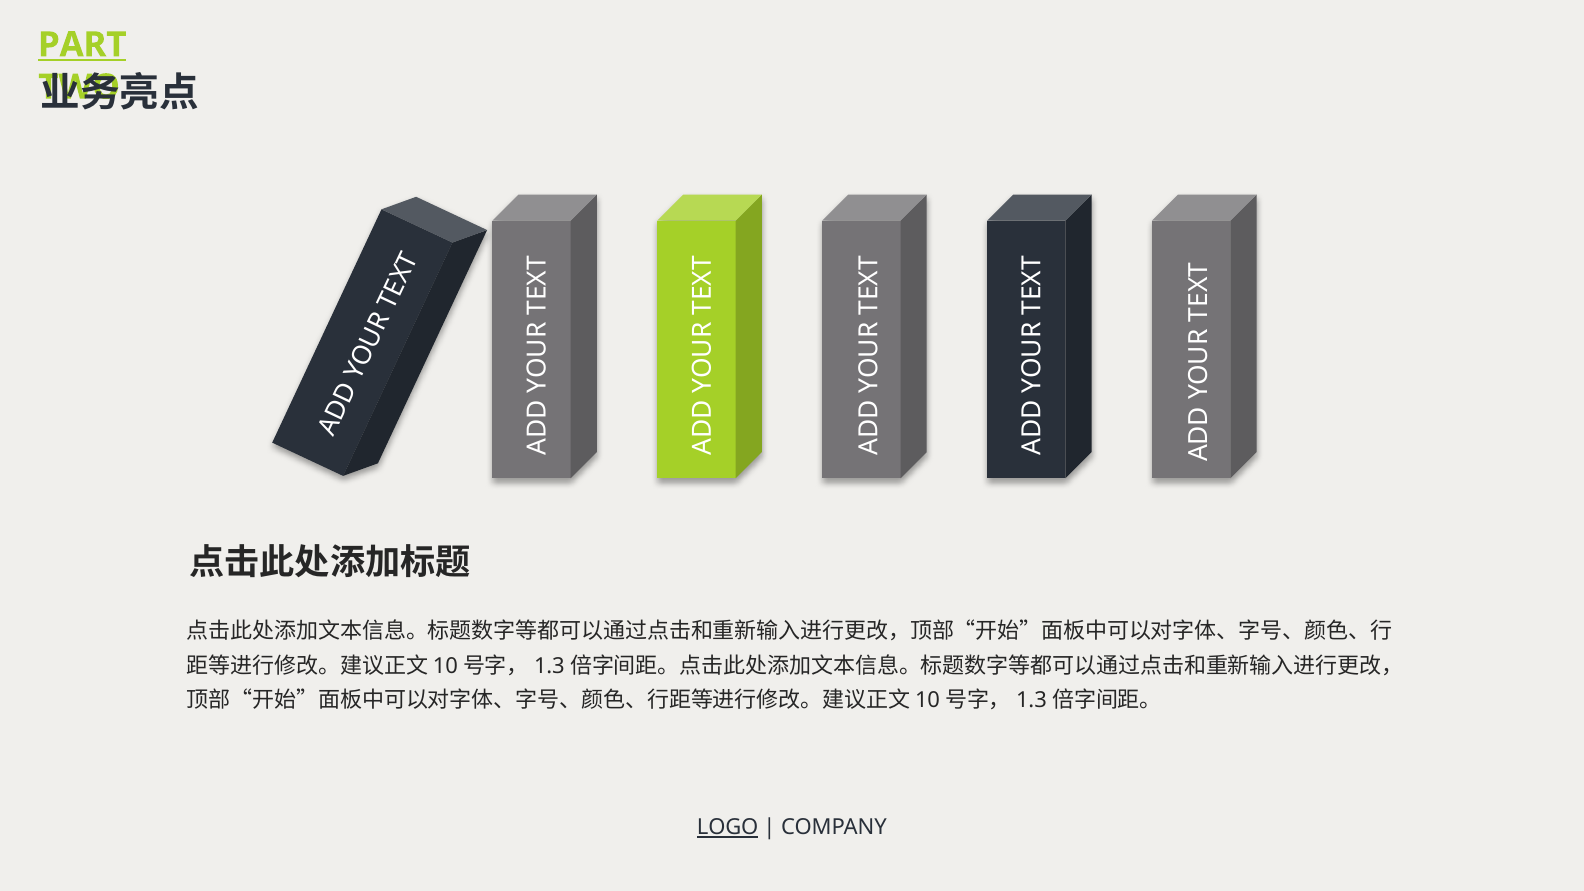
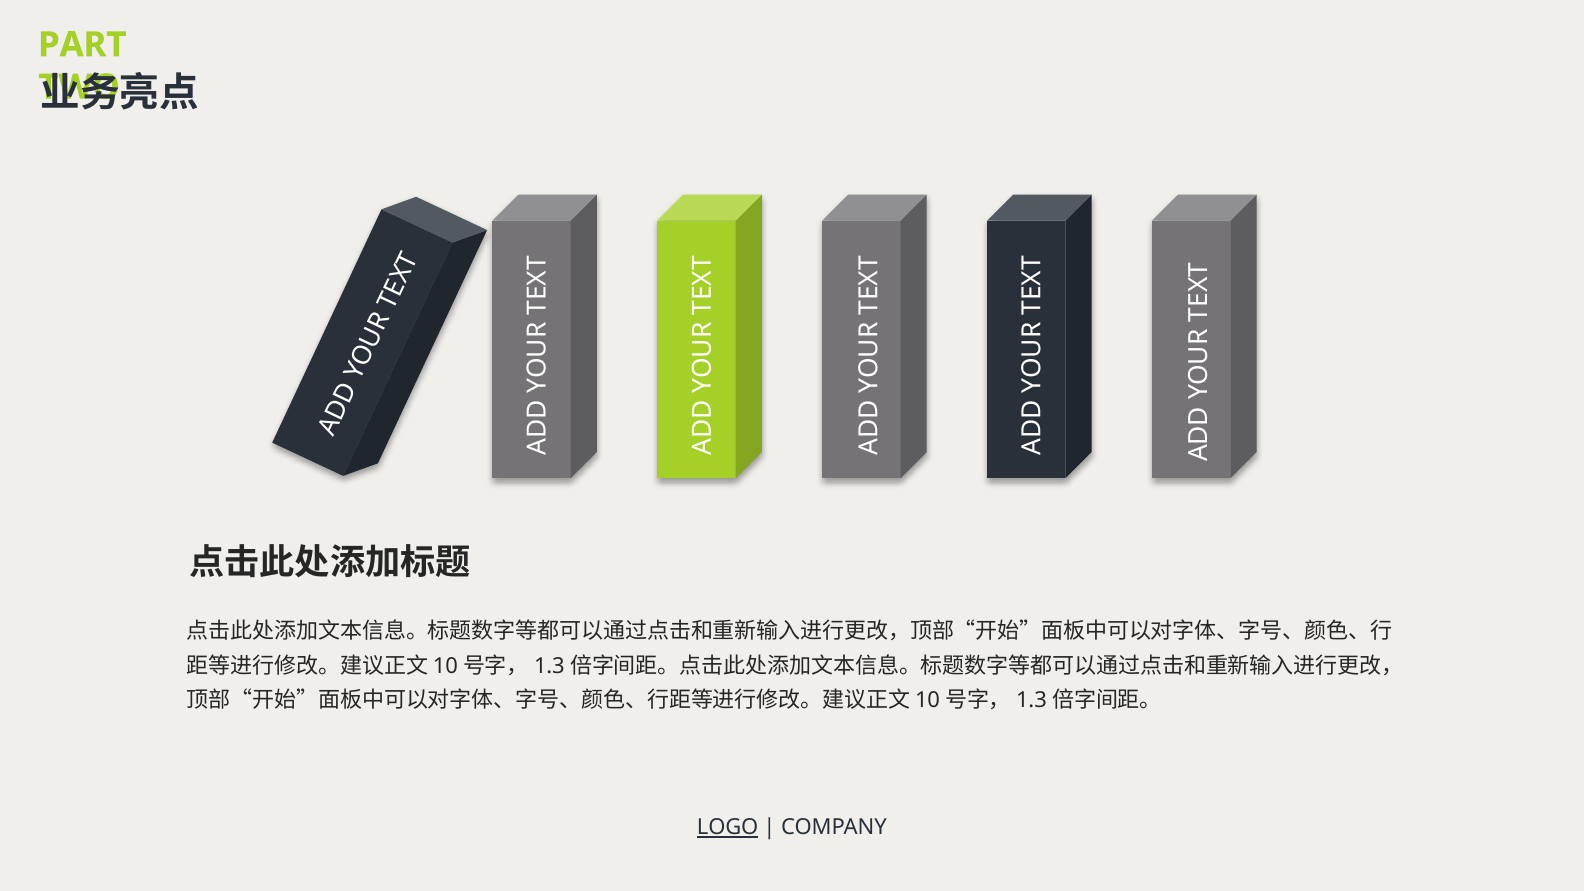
PART underline: present -> none
